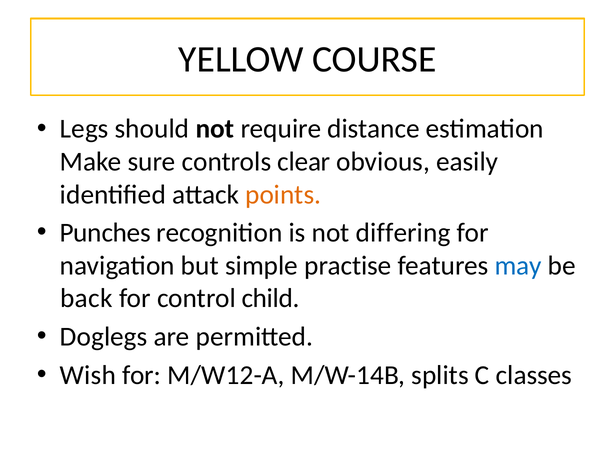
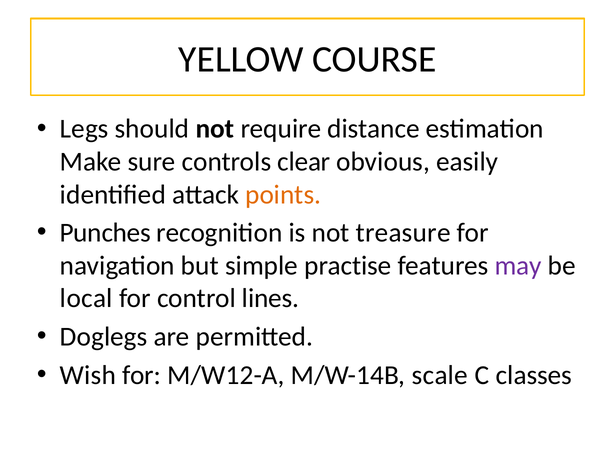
differing: differing -> treasure
may colour: blue -> purple
back: back -> local
child: child -> lines
splits: splits -> scale
